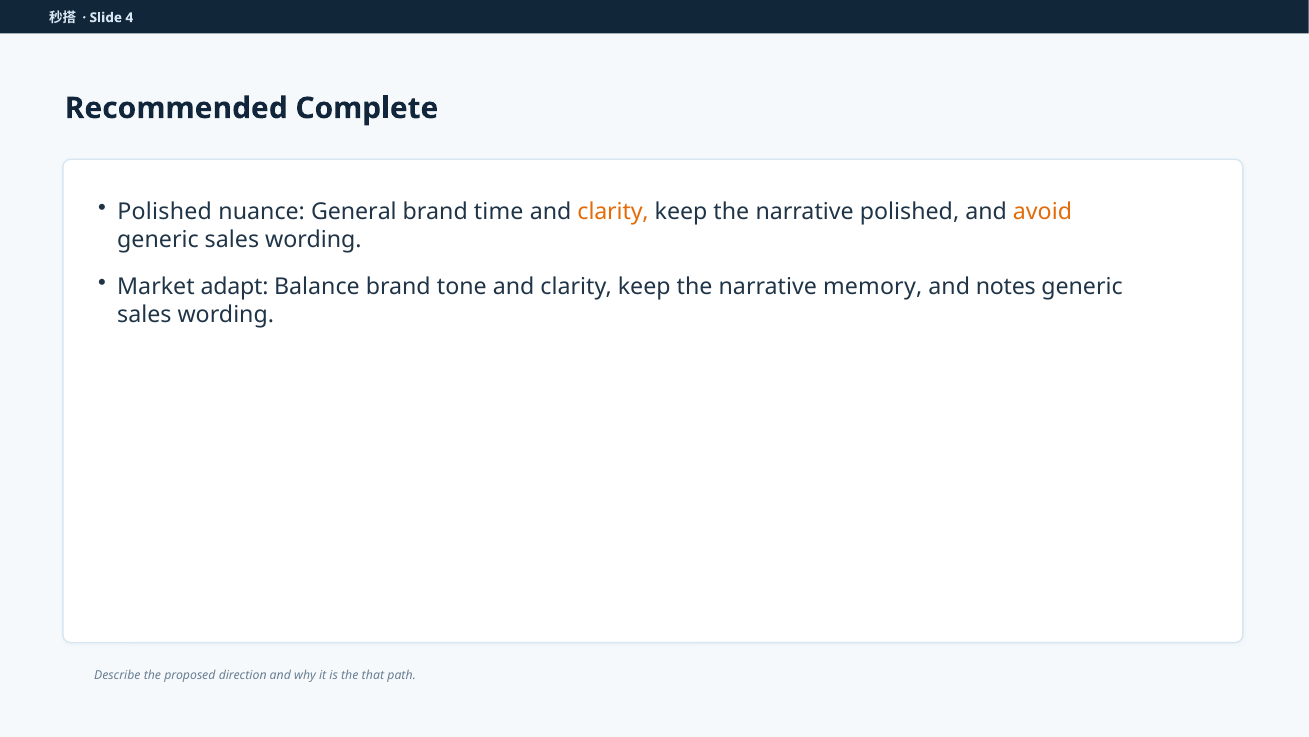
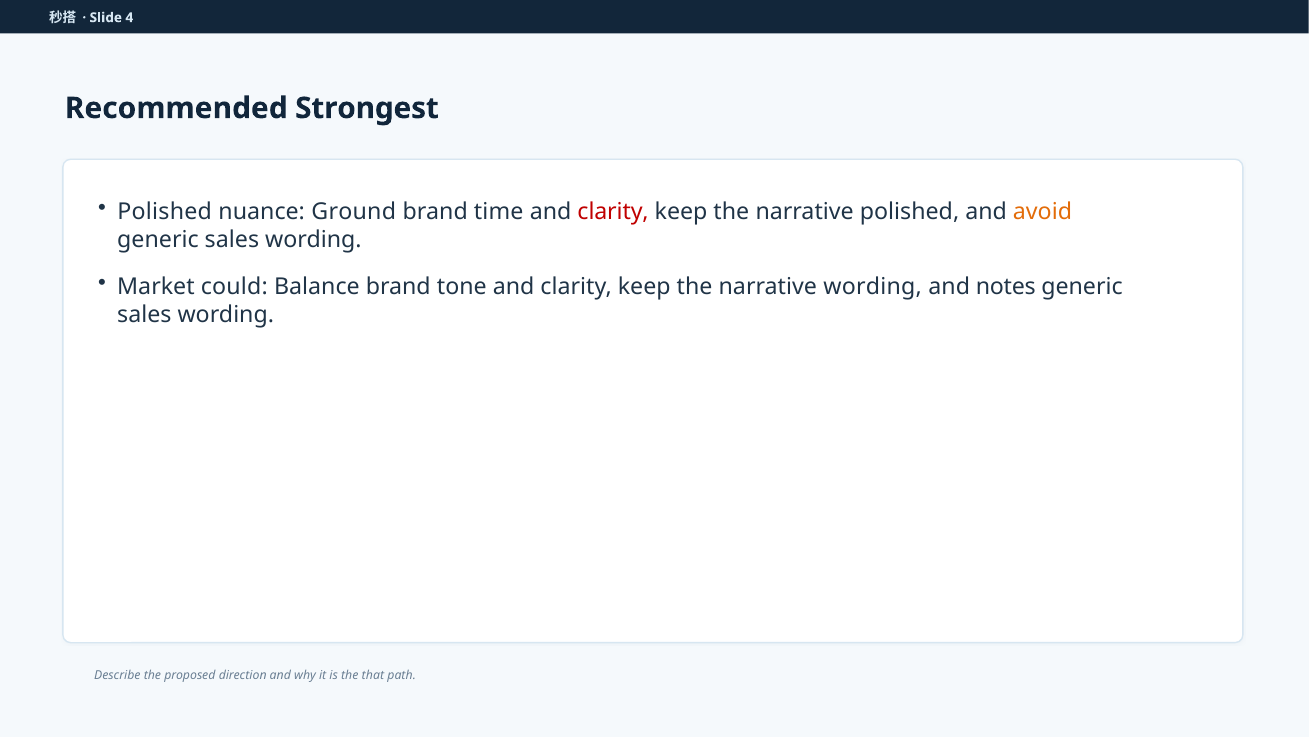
Complete: Complete -> Strongest
General: General -> Ground
clarity at (613, 212) colour: orange -> red
adapt: adapt -> could
narrative memory: memory -> wording
